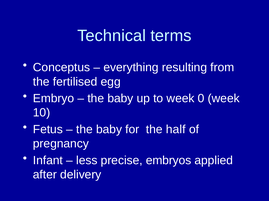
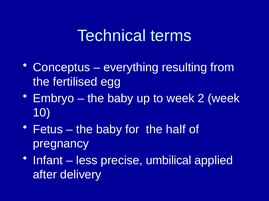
0: 0 -> 2
embryos: embryos -> umbilical
